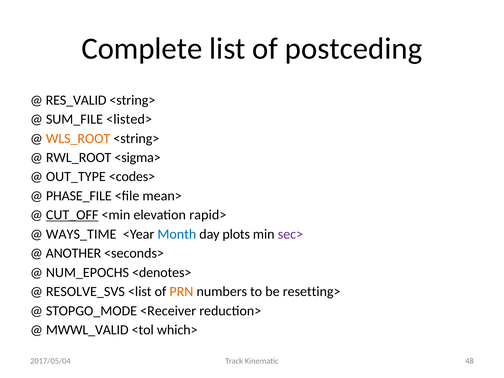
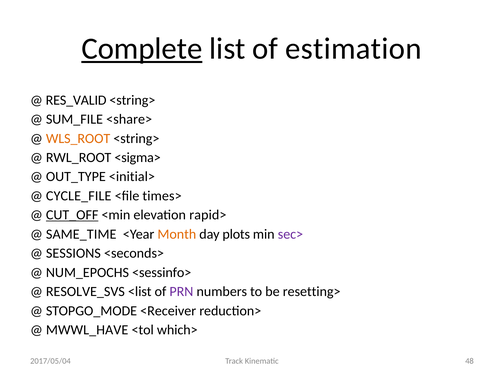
Complete underline: none -> present
postceding: postceding -> estimation
<listed>: <listed> -> <share>
<codes>: <codes> -> <initial>
PHASE_FILE: PHASE_FILE -> CYCLE_FILE
mean>: mean> -> times>
WAYS_TIME: WAYS_TIME -> SAME_TIME
Month colour: blue -> orange
ANOTHER: ANOTHER -> SESSIONS
<denotes>: <denotes> -> <sessinfo>
PRN colour: orange -> purple
MWWL_VALID: MWWL_VALID -> MWWL_HAVE
